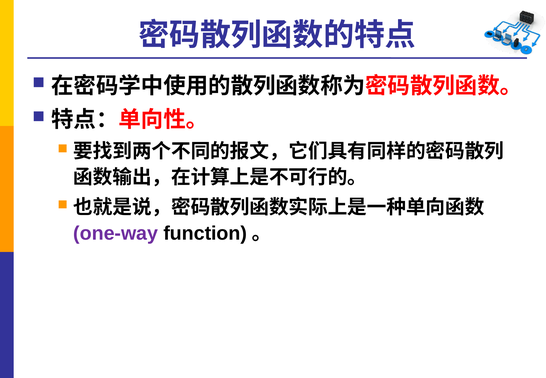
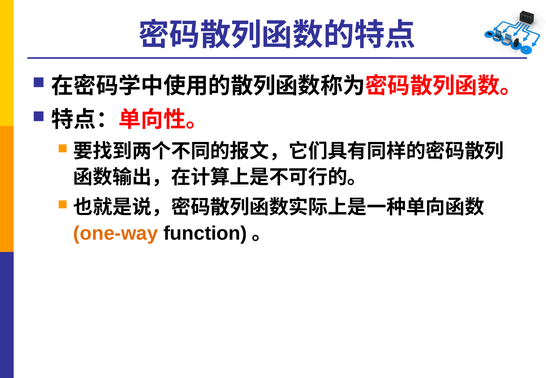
one-way colour: purple -> orange
